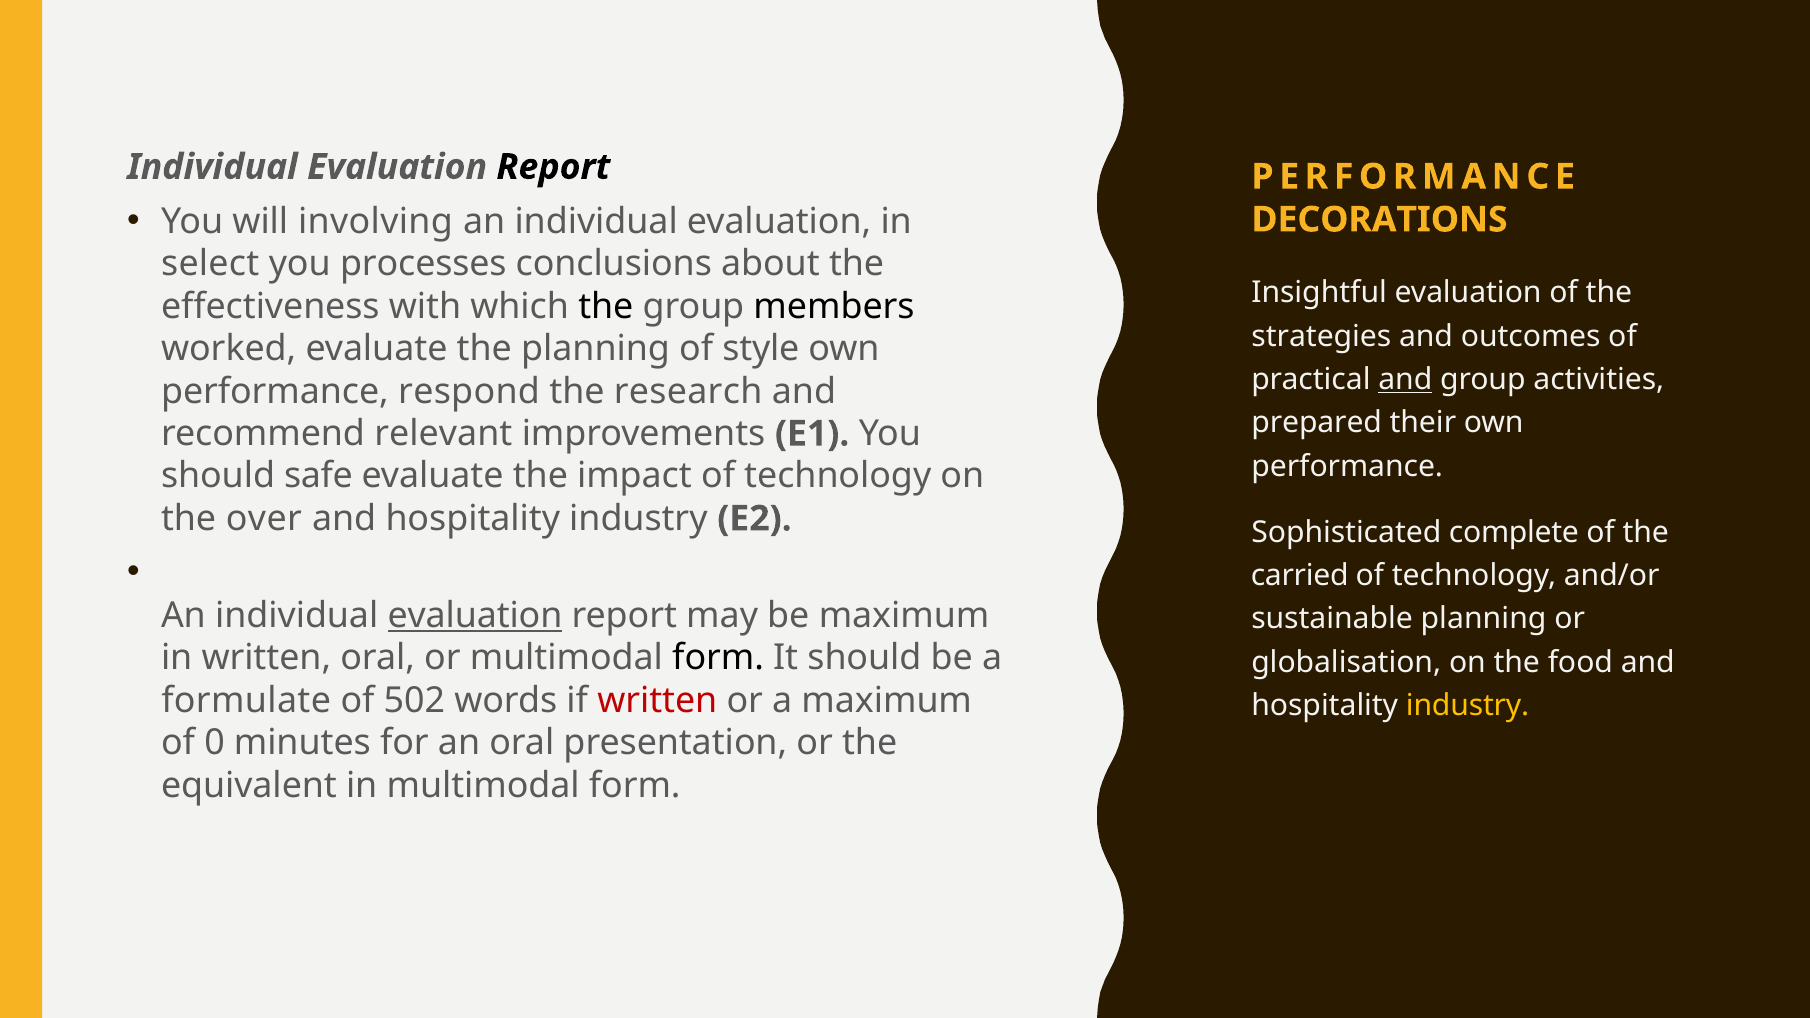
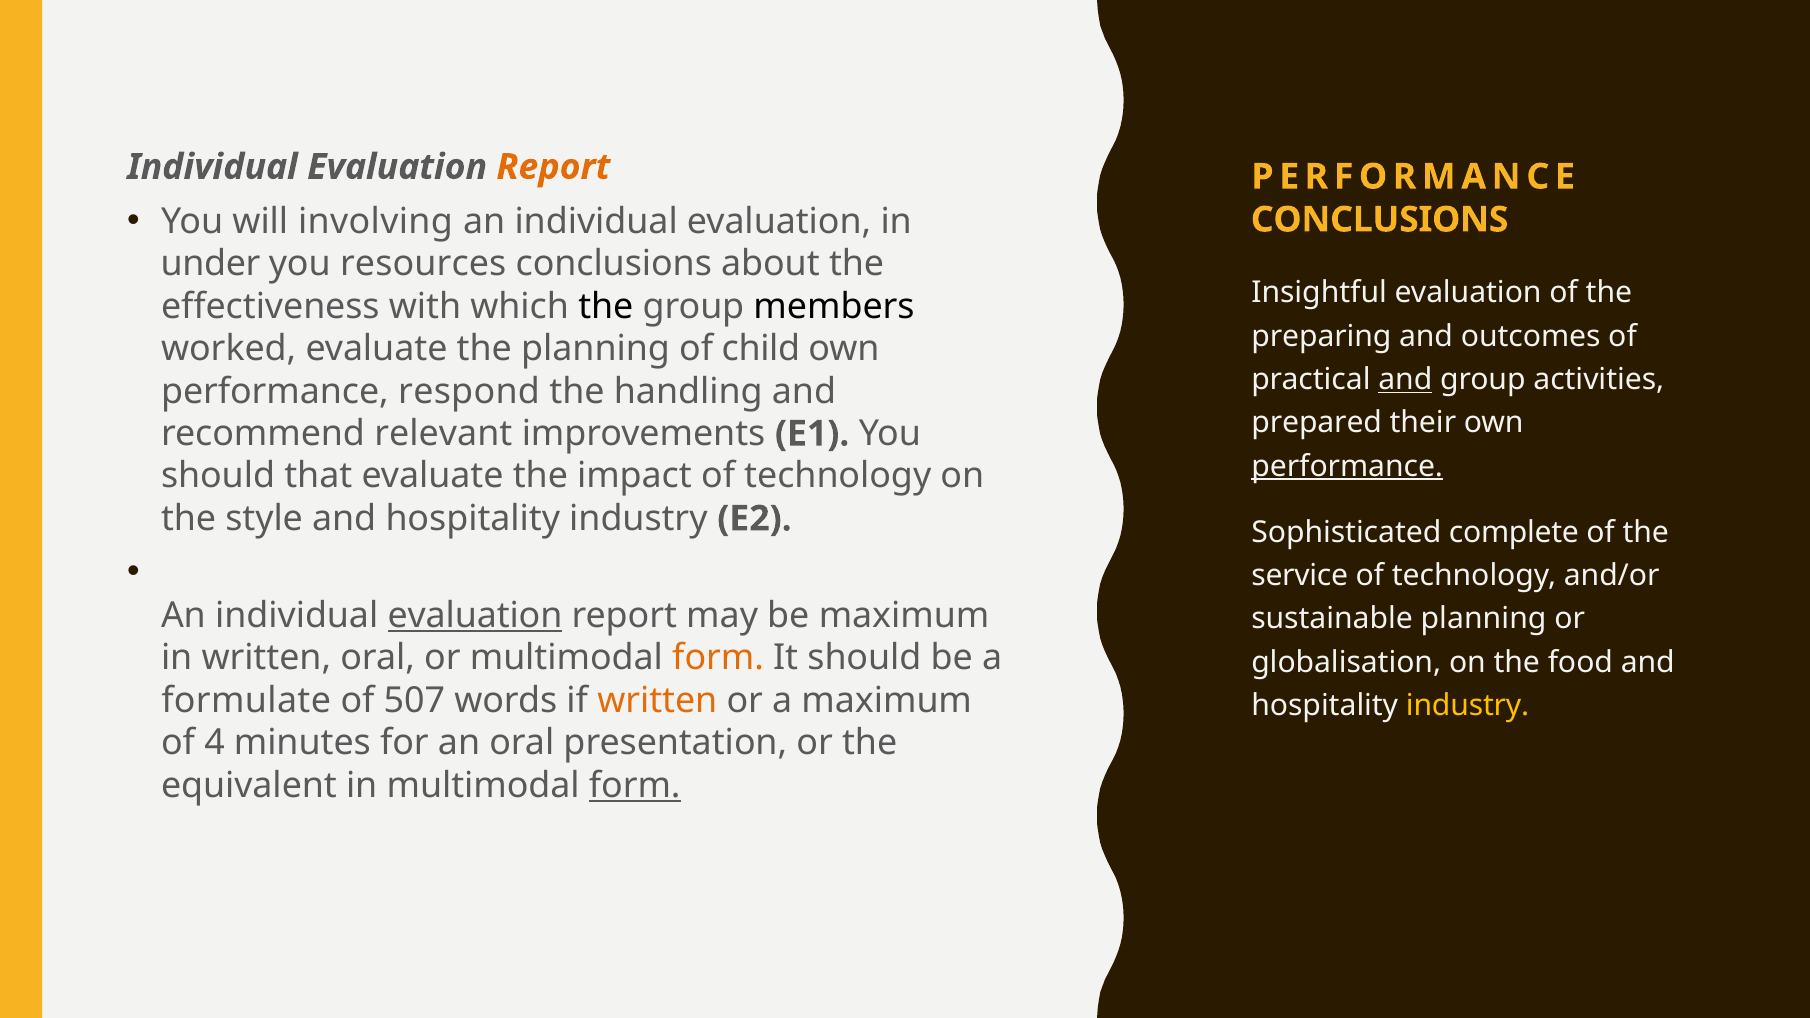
Report at (553, 167) colour: black -> orange
DECORATIONS at (1380, 220): DECORATIONS -> CONCLUSIONS
select: select -> under
processes: processes -> resources
strategies: strategies -> preparing
style: style -> child
research: research -> handling
performance at (1347, 466) underline: none -> present
safe: safe -> that
over: over -> style
carried: carried -> service
form at (718, 658) colour: black -> orange
502: 502 -> 507
written at (657, 701) colour: red -> orange
0: 0 -> 4
form at (635, 786) underline: none -> present
